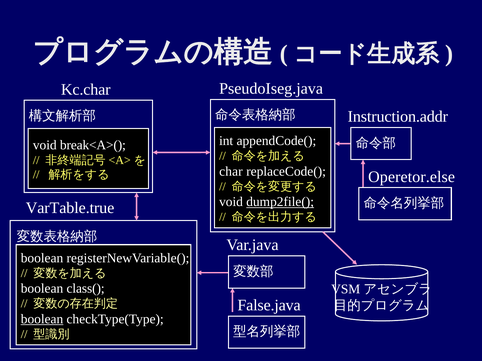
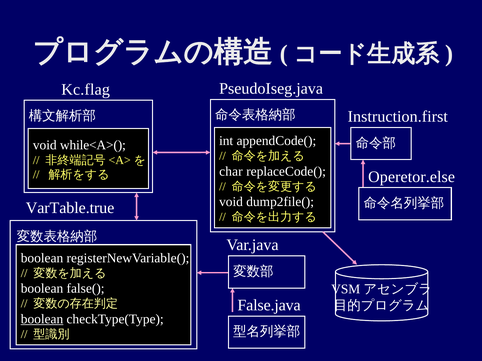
Kc.char: Kc.char -> Kc.flag
Instruction.addr: Instruction.addr -> Instruction.first
break<A>(: break<A>( -> while<A>(
dump2file( underline: present -> none
class(: class( -> false(
